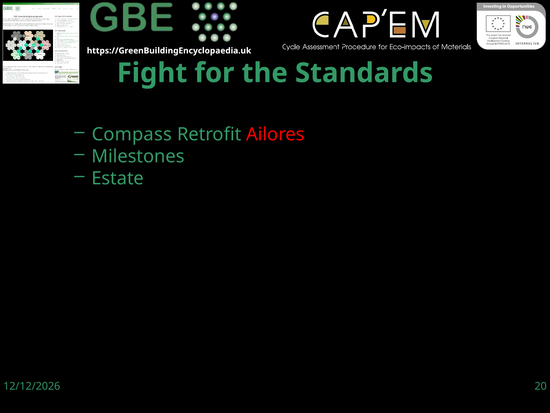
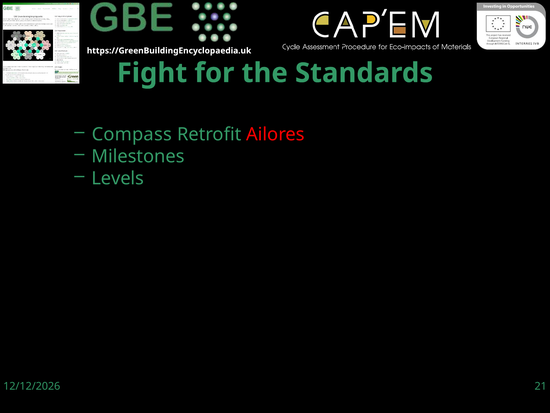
Estate: Estate -> Levels
20: 20 -> 21
